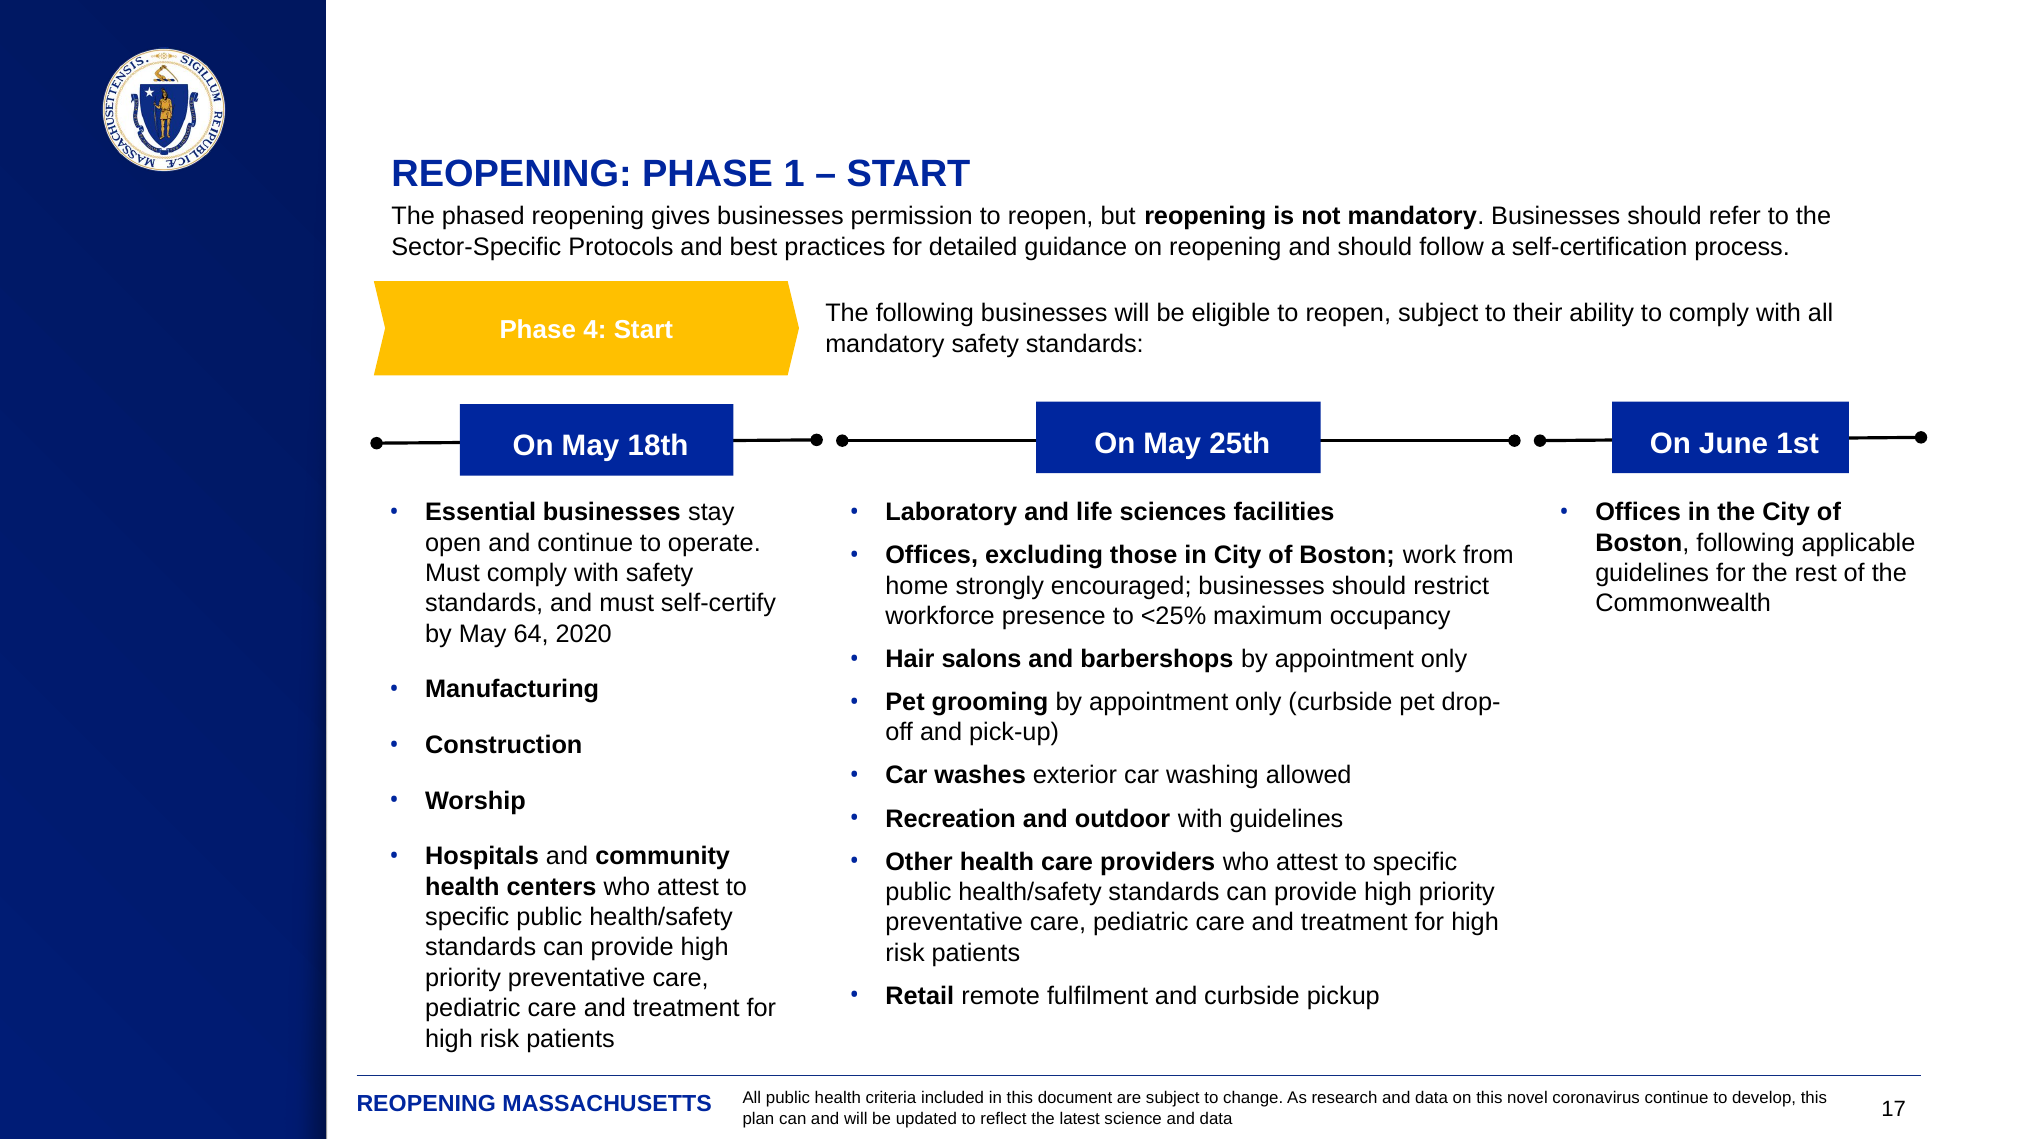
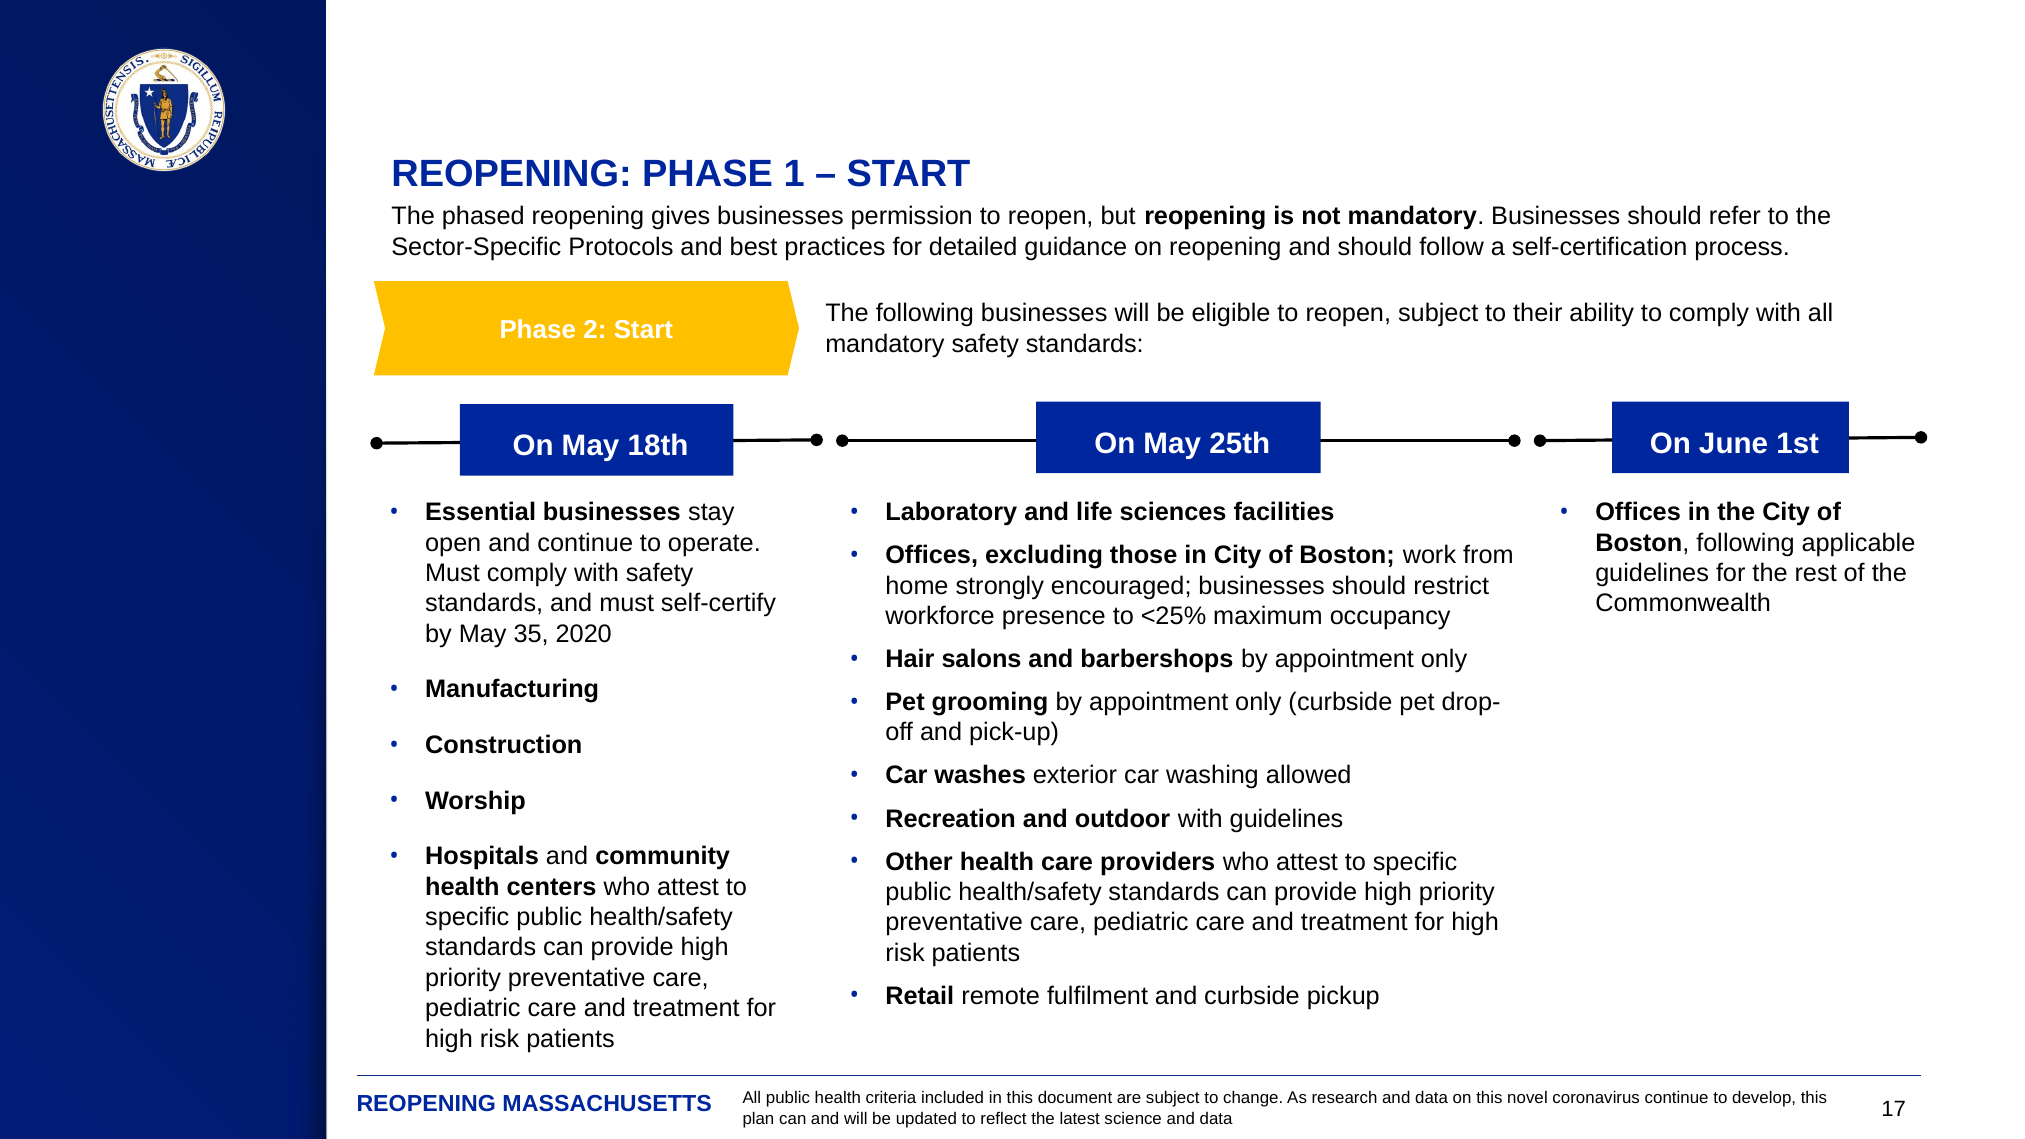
4: 4 -> 2
64: 64 -> 35
